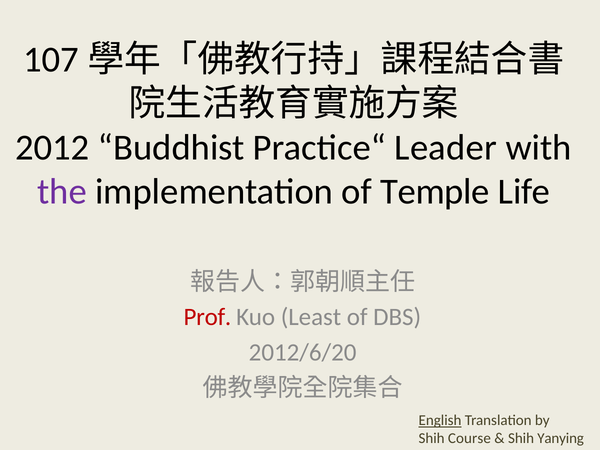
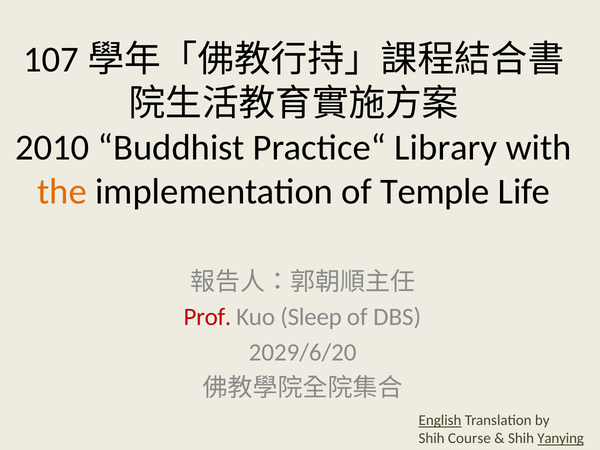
2012: 2012 -> 2010
Leader: Leader -> Library
the colour: purple -> orange
Least: Least -> Sleep
2012/6/20: 2012/6/20 -> 2029/6/20
Yanying underline: none -> present
